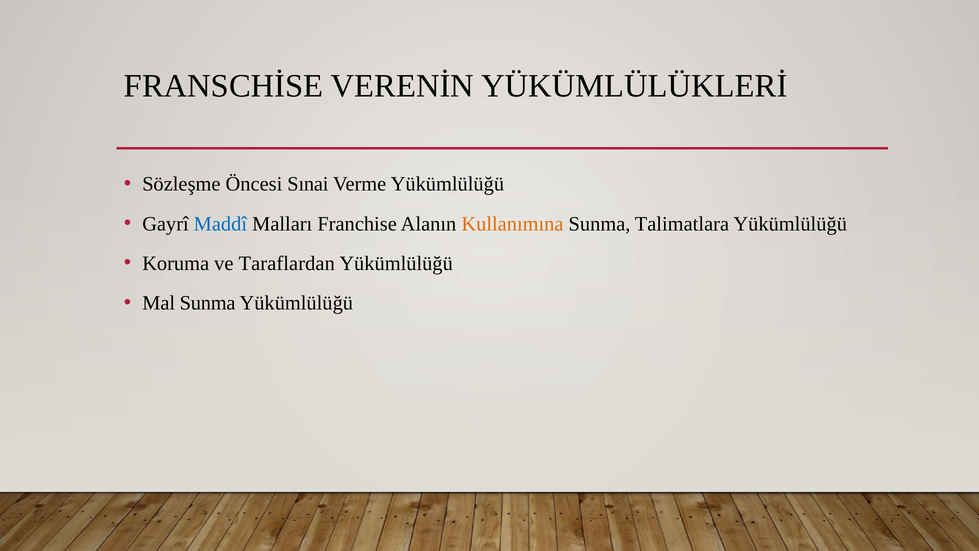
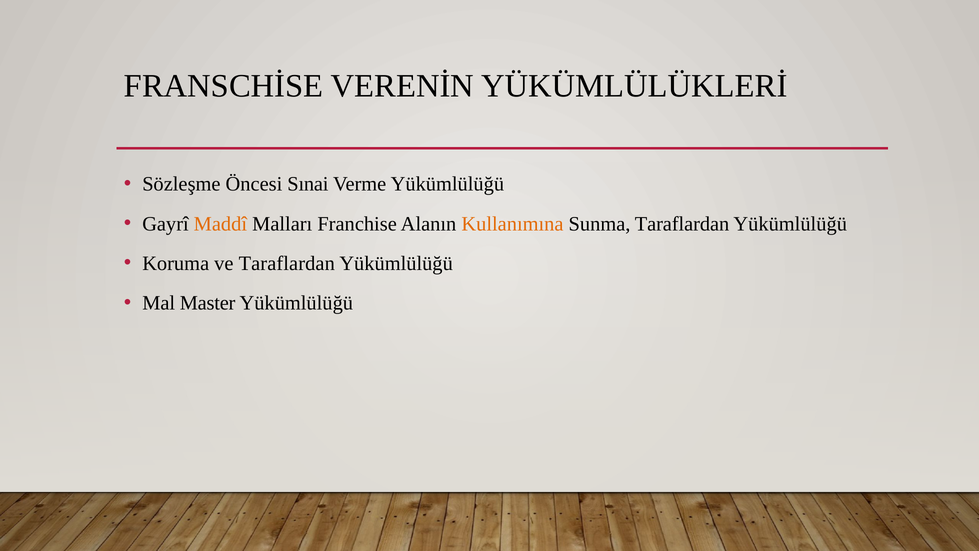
Maddî colour: blue -> orange
Sunma Talimatlara: Talimatlara -> Taraflardan
Mal Sunma: Sunma -> Master
